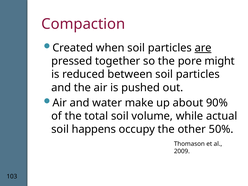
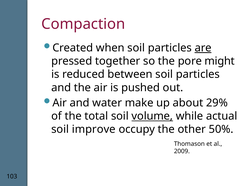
90%: 90% -> 29%
volume underline: none -> present
happens: happens -> improve
